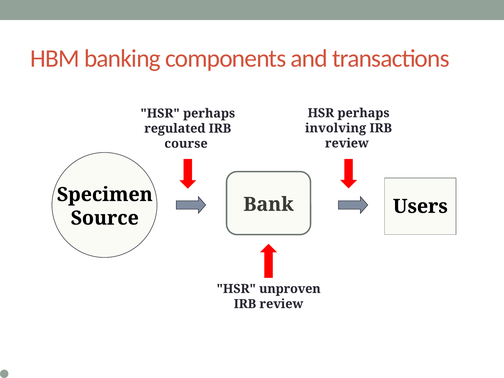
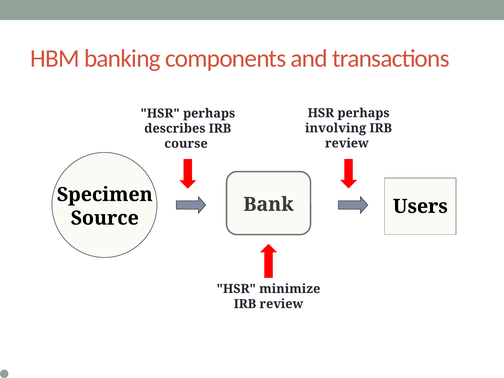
regulated: regulated -> describes
unproven: unproven -> minimize
